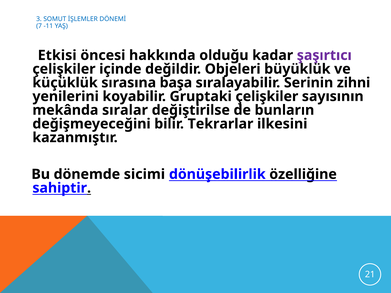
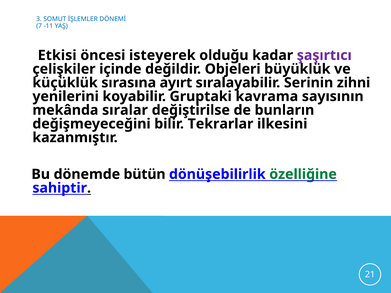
hakkında: hakkında -> isteyerek
başa: başa -> ayırt
Gruptaki çelişkiler: çelişkiler -> kavrama
sicimi: sicimi -> bütün
özelliğine colour: black -> green
